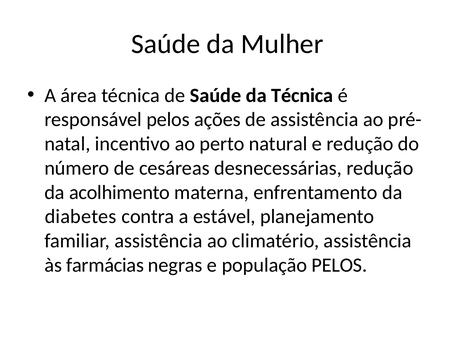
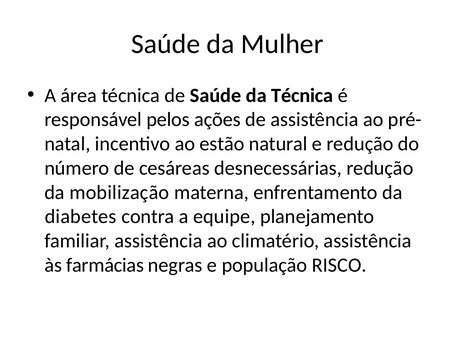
perto: perto -> estão
acolhimento: acolhimento -> mobilização
estável: estável -> equipe
população PELOS: PELOS -> RISCO
